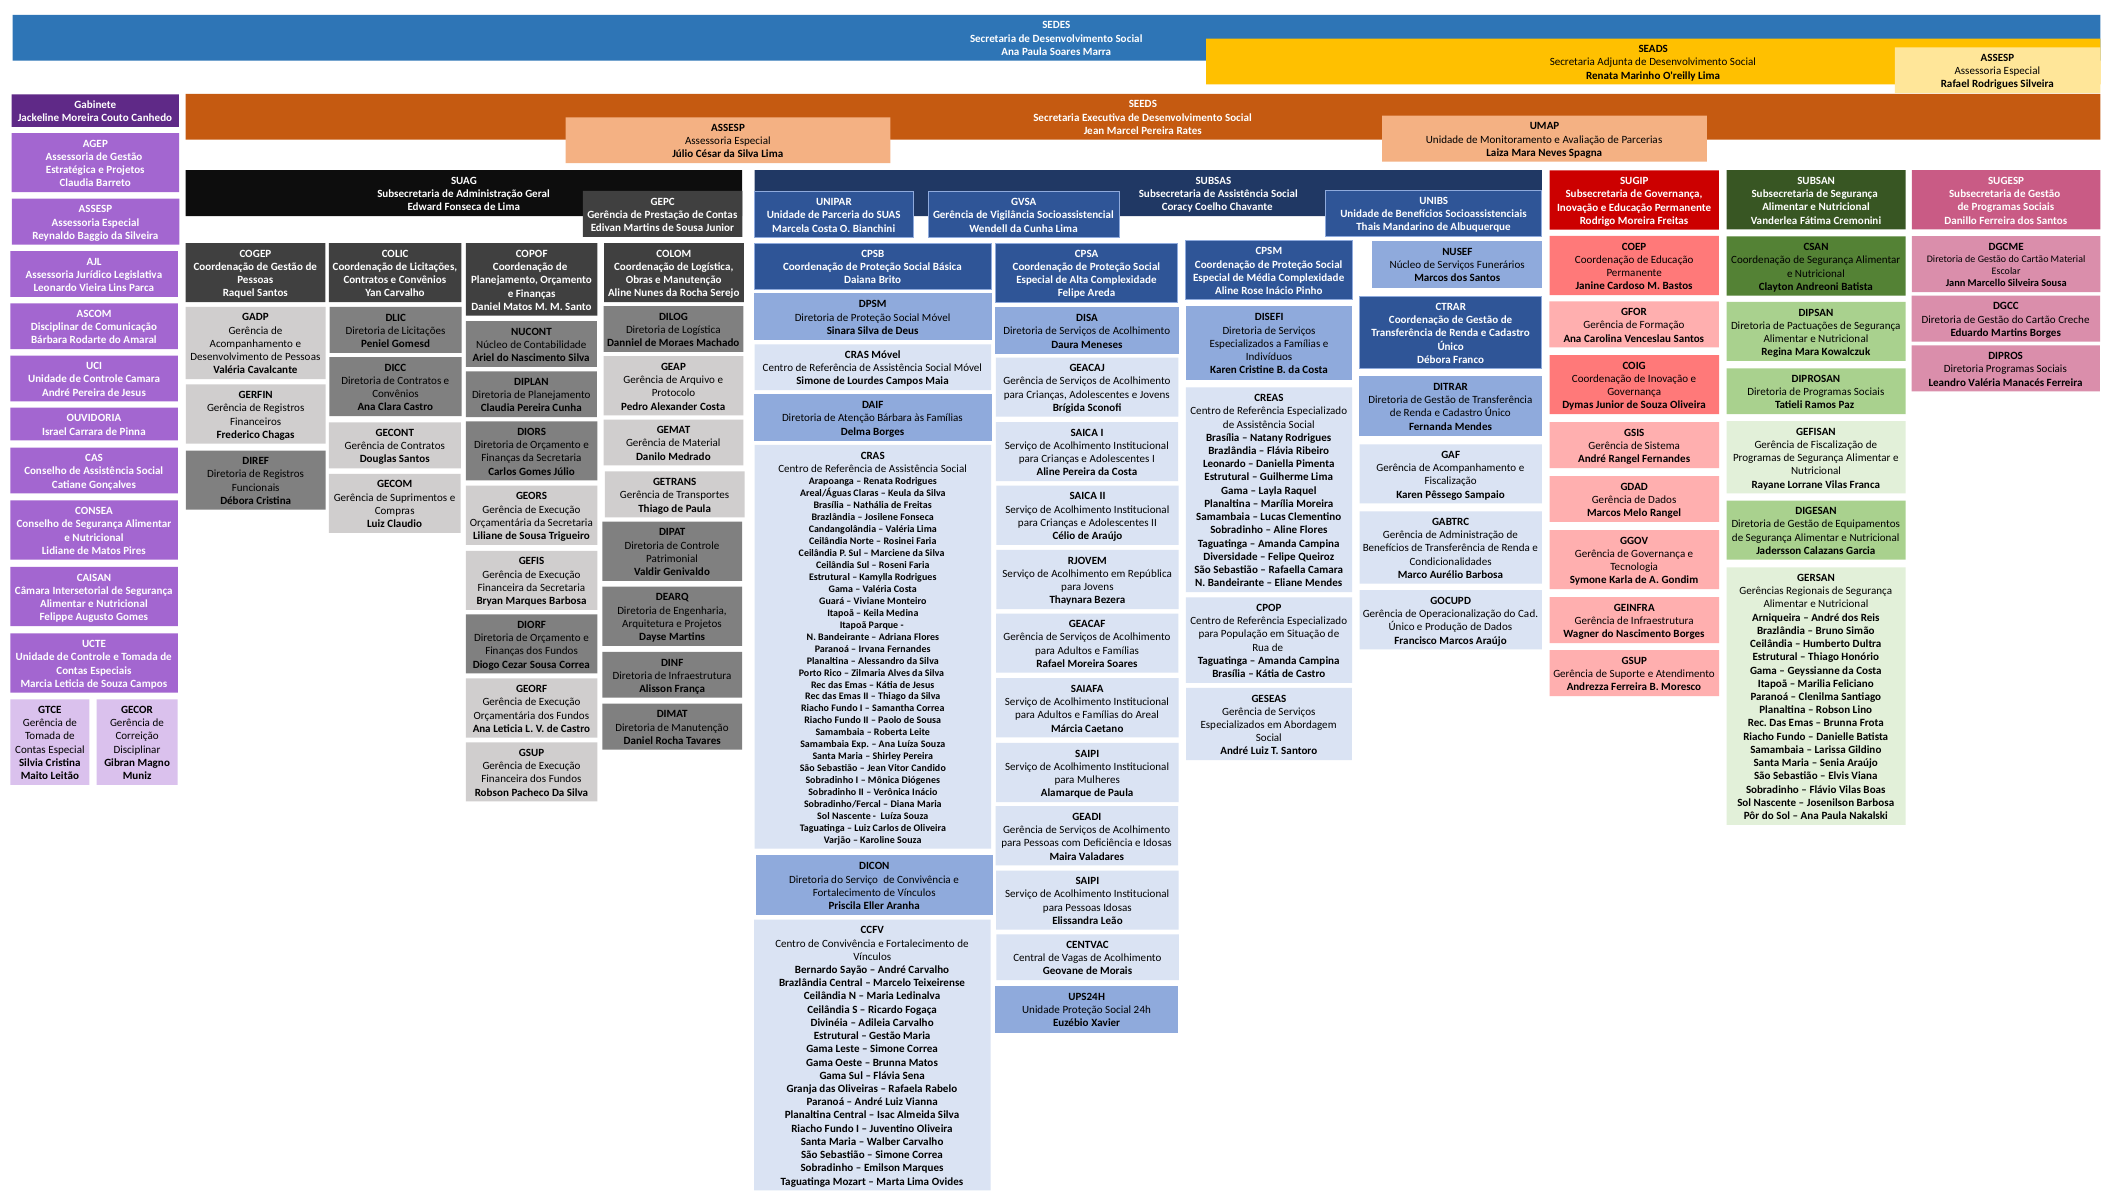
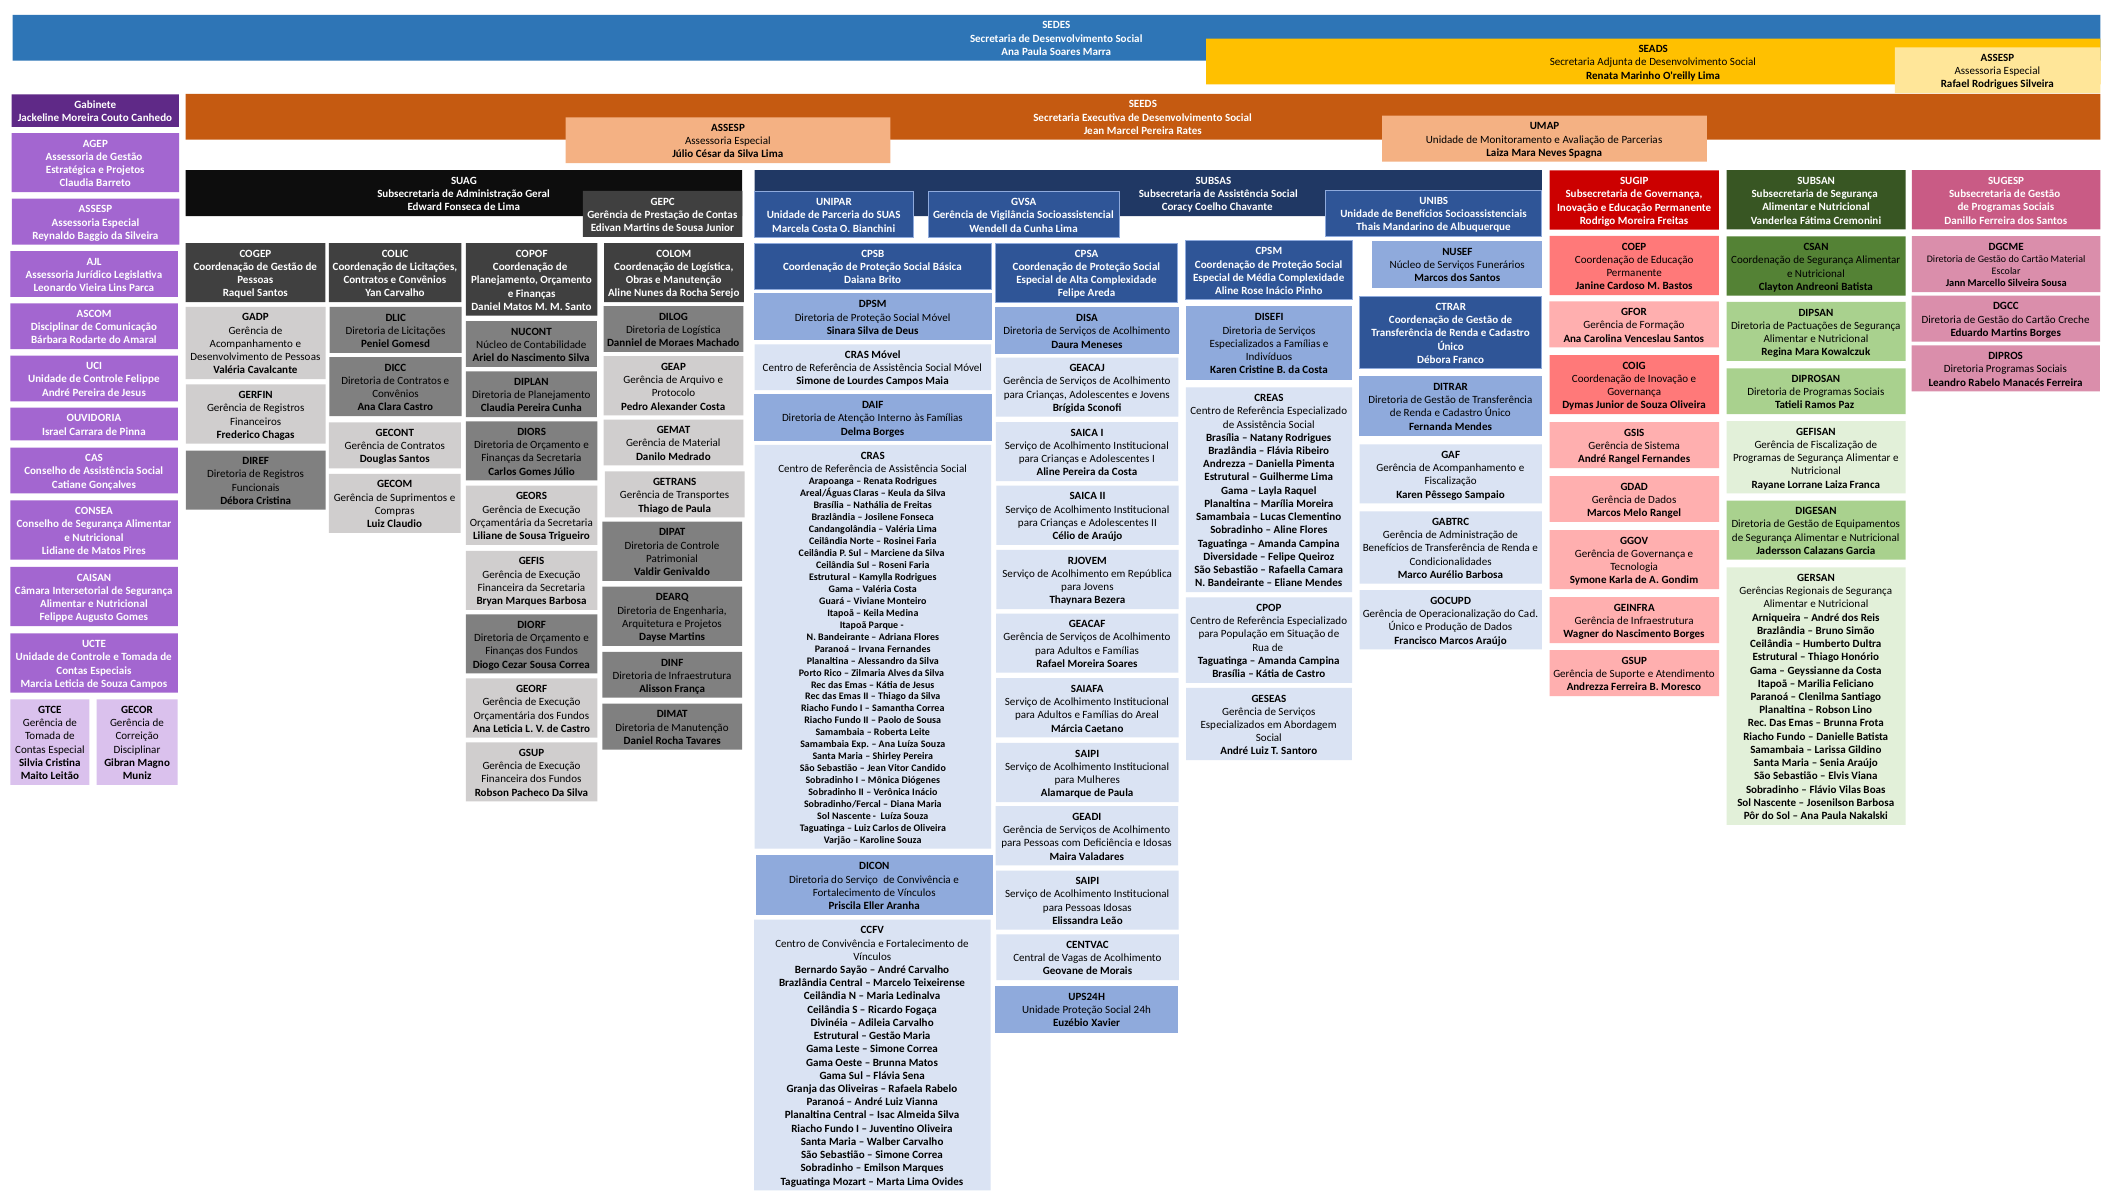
Controle Camara: Camara -> Felippe
Leandro Valéria: Valéria -> Rabelo
Atenção Bárbara: Bárbara -> Interno
Leonardo at (1224, 464): Leonardo -> Andrezza
Lorrane Vilas: Vilas -> Laiza
